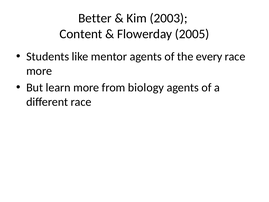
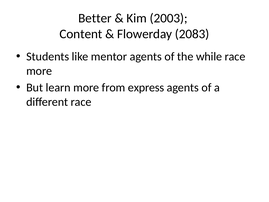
2005: 2005 -> 2083
every: every -> while
biology: biology -> express
